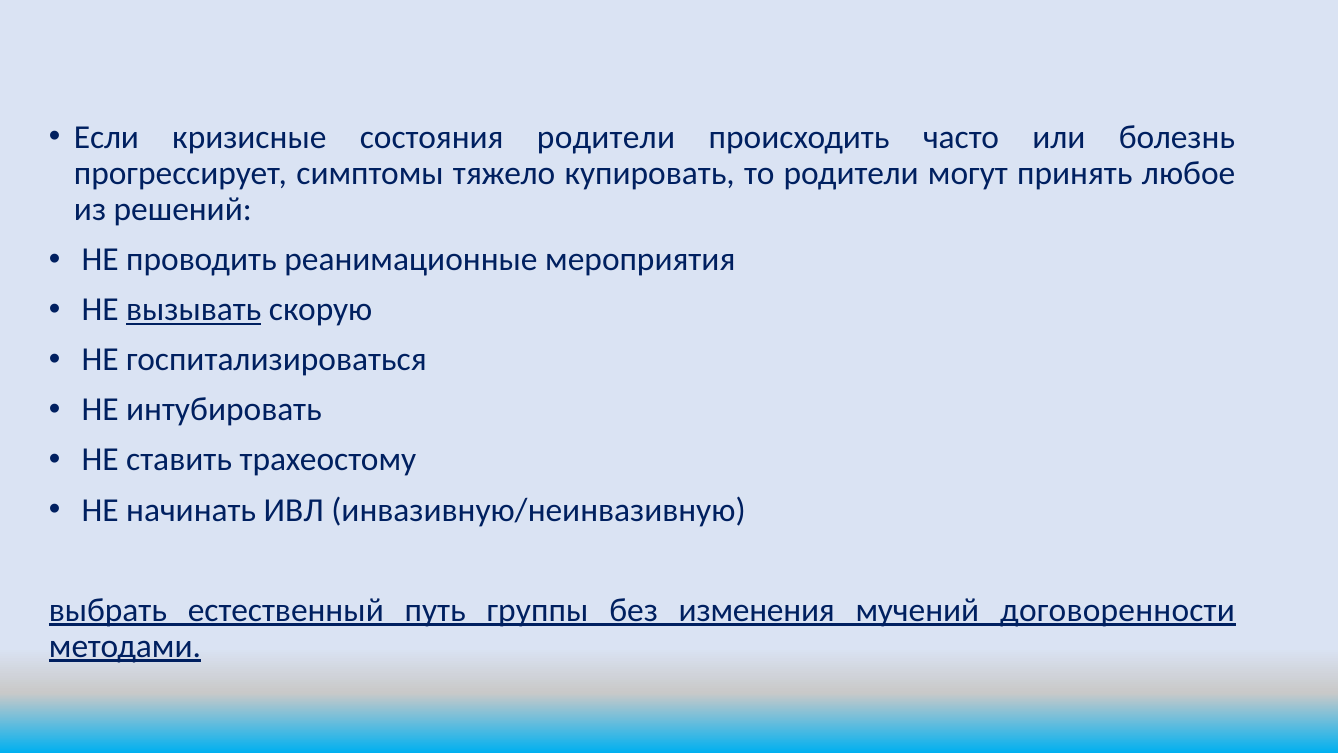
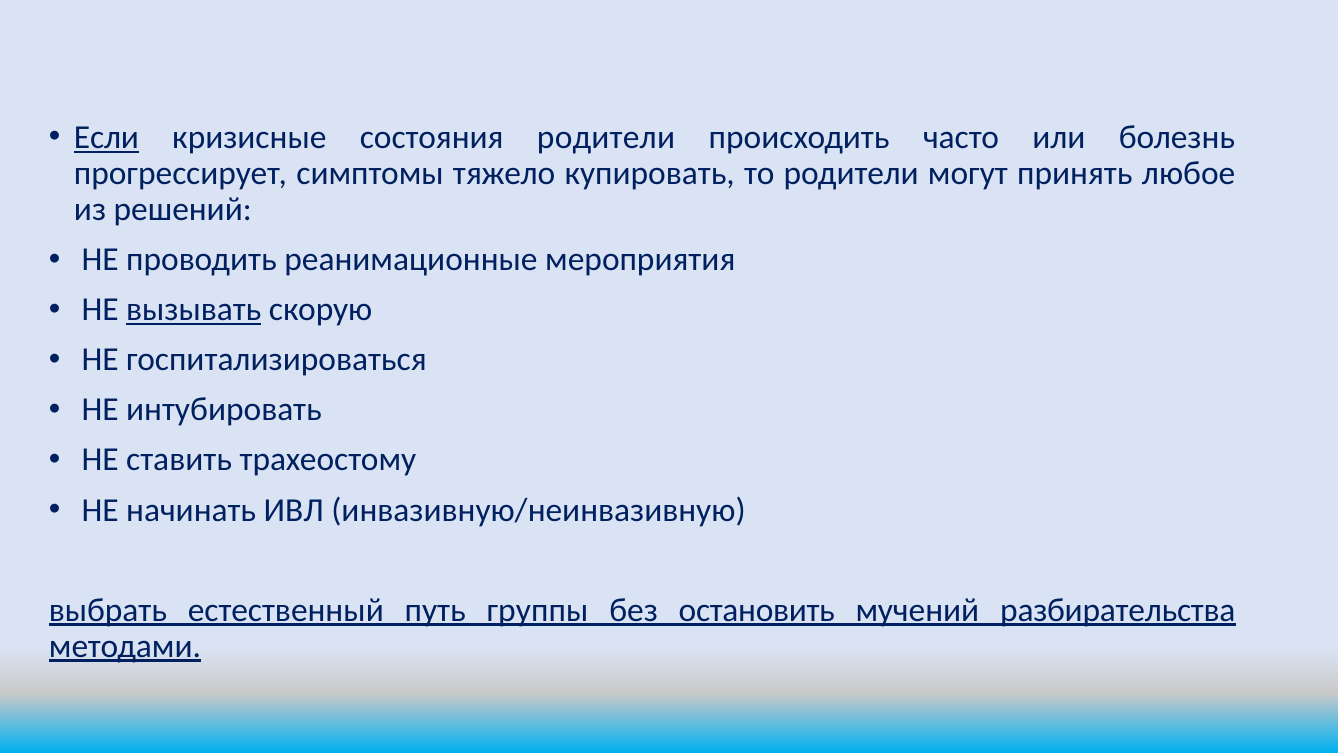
Если underline: none -> present
изменения: изменения -> остановить
договоренности: договоренности -> разбирательства
